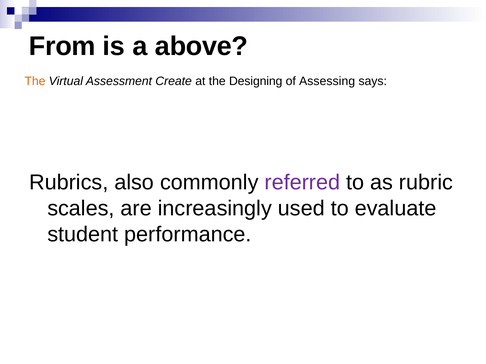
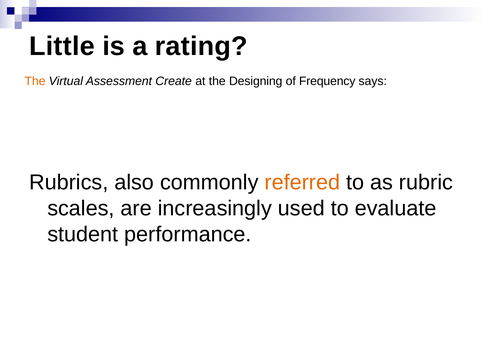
From: From -> Little
above: above -> rating
Assessing: Assessing -> Frequency
referred colour: purple -> orange
